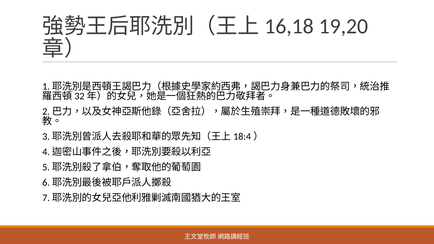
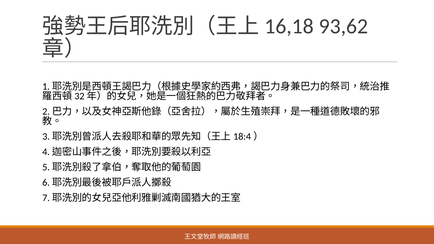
19,20: 19,20 -> 93,62
